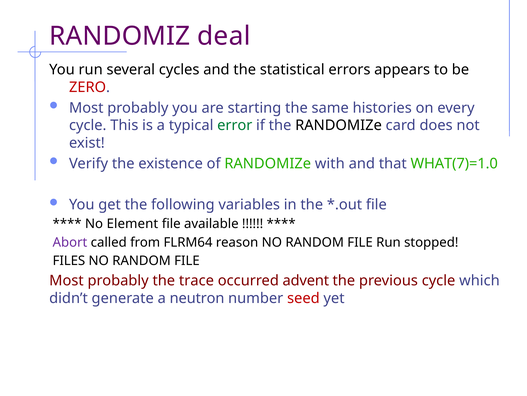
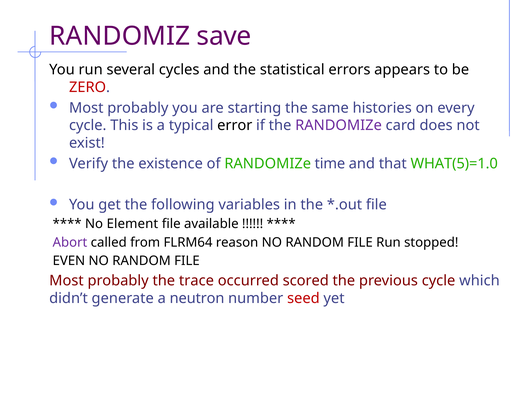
deal: deal -> save
error colour: green -> black
RANDOMIZe at (339, 125) colour: black -> purple
with: with -> time
WHAT(7)=1.0: WHAT(7)=1.0 -> WHAT(5)=1.0
FILES: FILES -> EVEN
advent: advent -> scored
